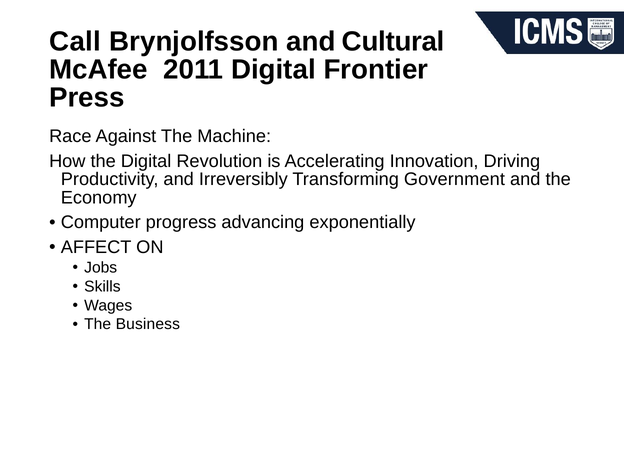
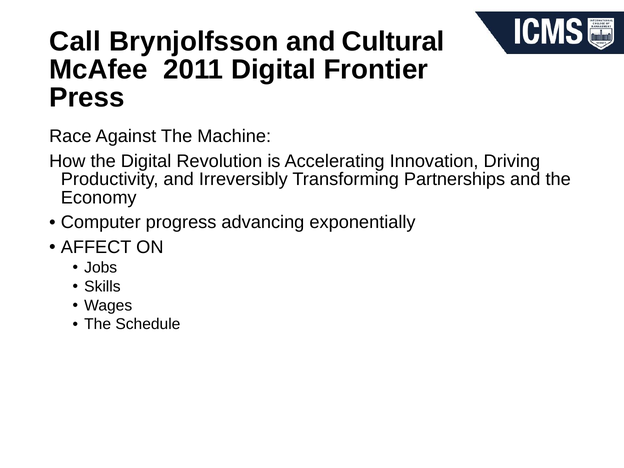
Government: Government -> Partnerships
Business: Business -> Schedule
